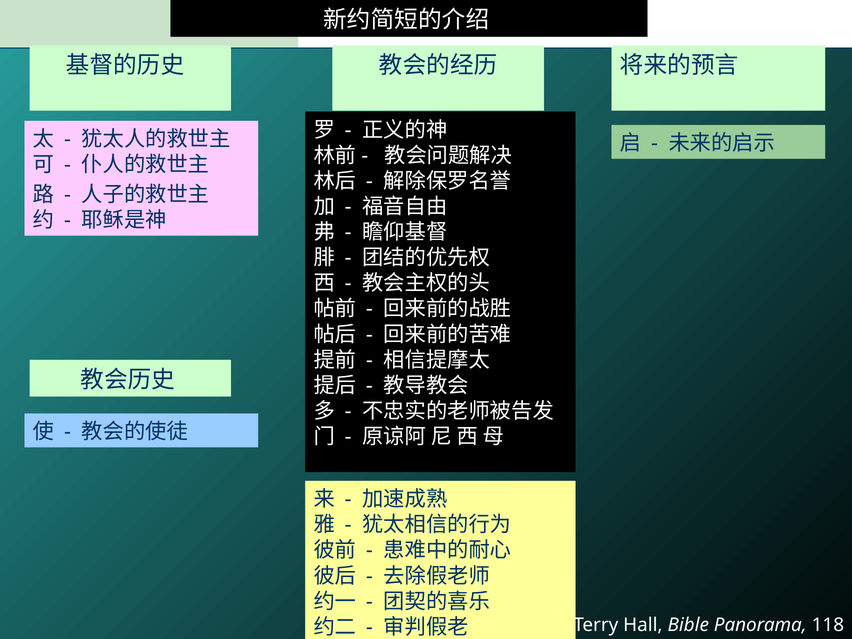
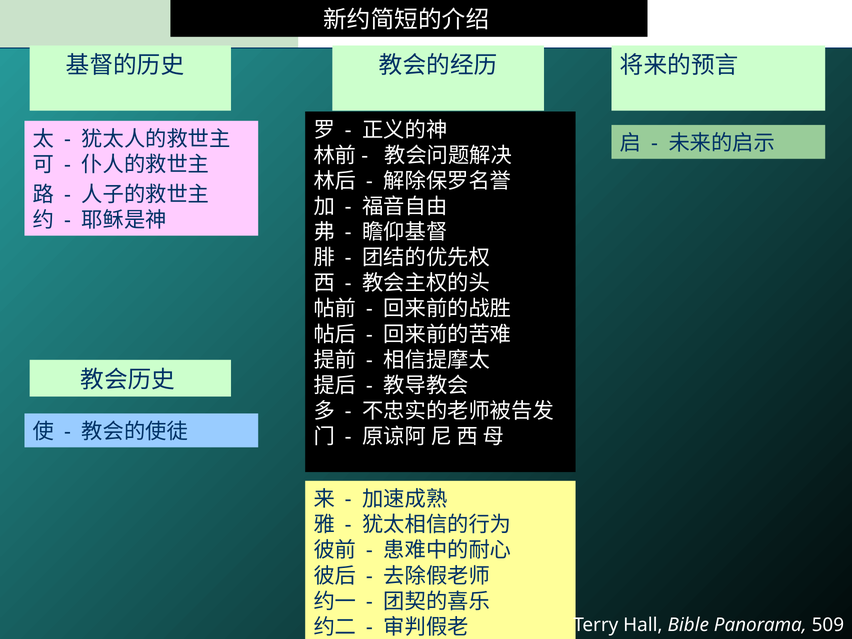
118: 118 -> 509
